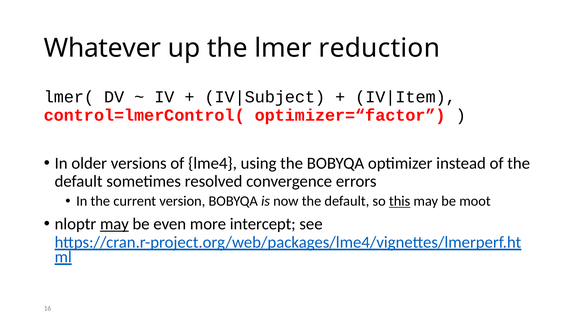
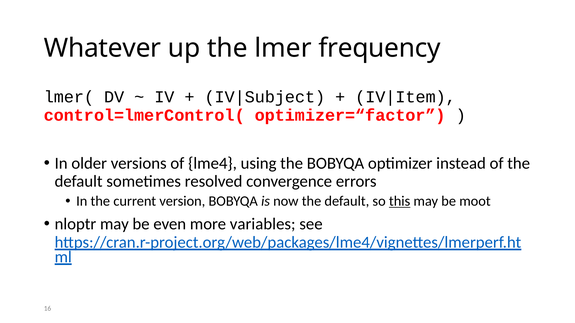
reduction: reduction -> frequency
may at (114, 224) underline: present -> none
intercept: intercept -> variables
